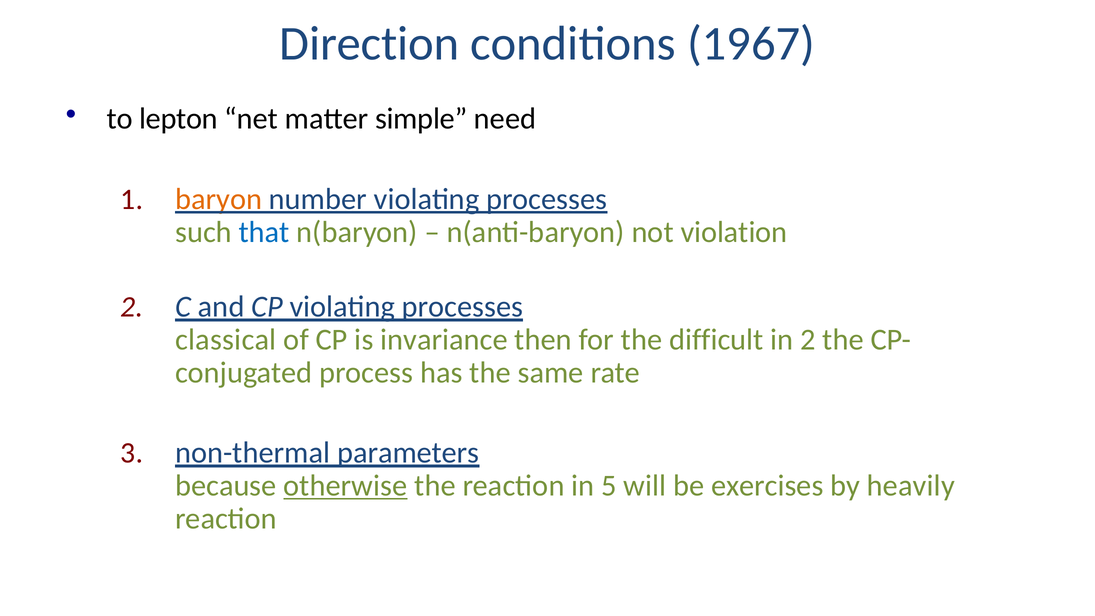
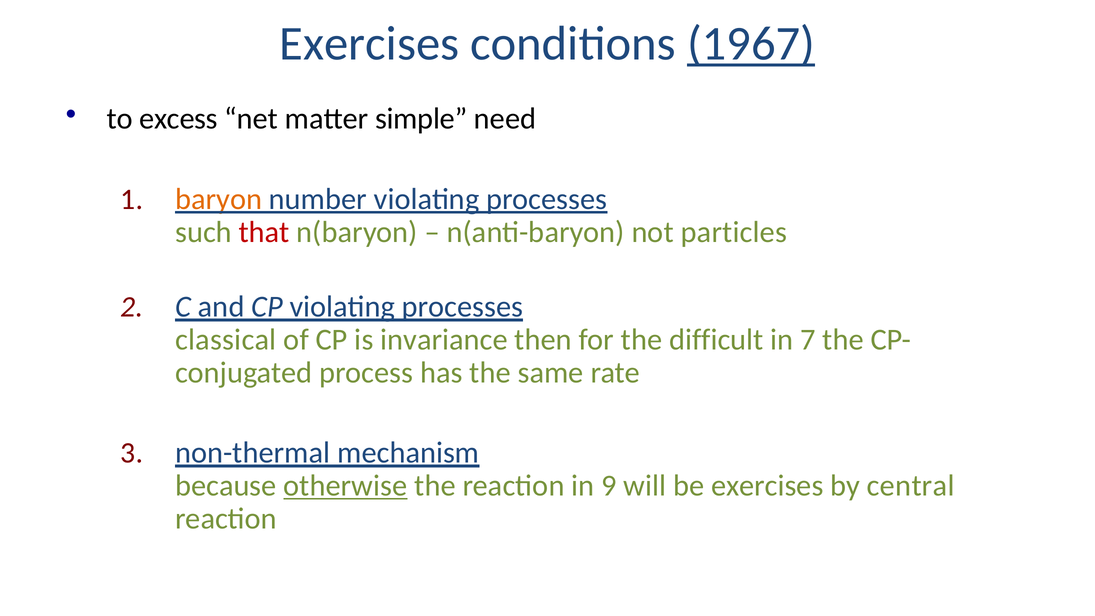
Direction at (369, 44): Direction -> Exercises
1967 underline: none -> present
lepton: lepton -> excess
that colour: blue -> red
violation: violation -> particles
in 2: 2 -> 7
parameters: parameters -> mechanism
5: 5 -> 9
heavily: heavily -> central
